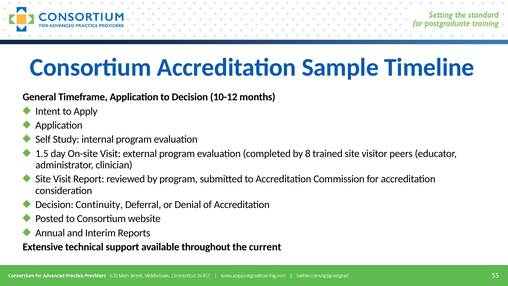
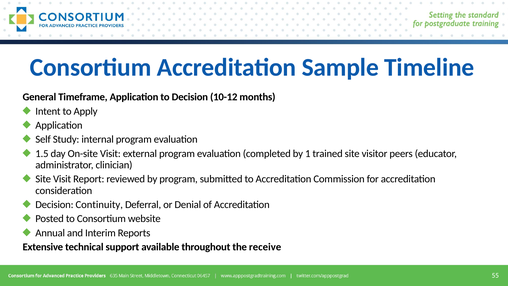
8: 8 -> 1
current: current -> receive
